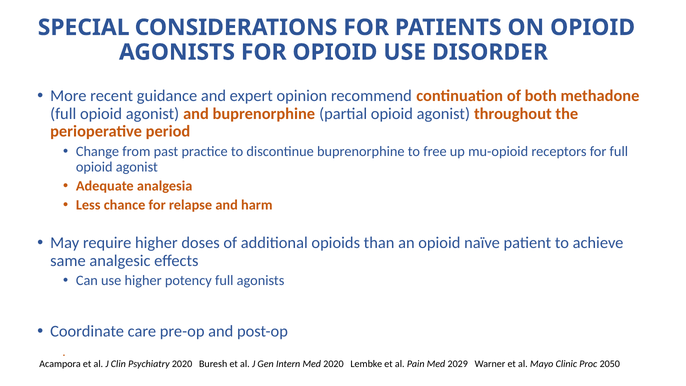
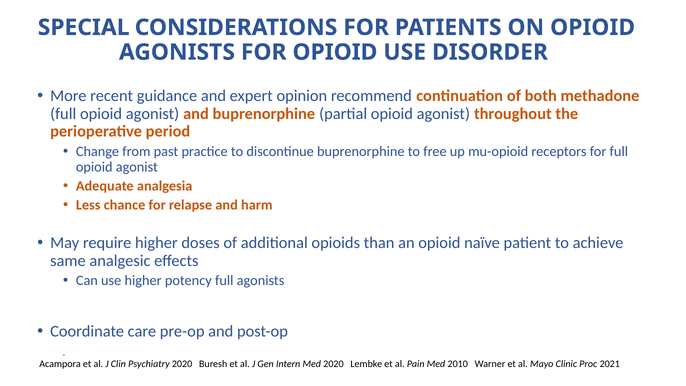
2029: 2029 -> 2010
2050: 2050 -> 2021
